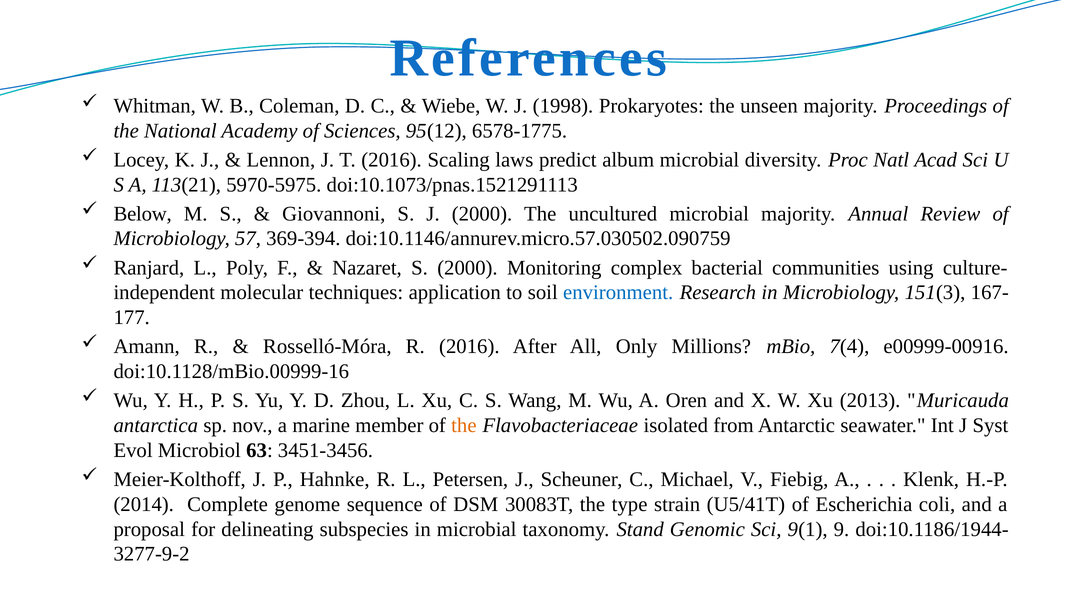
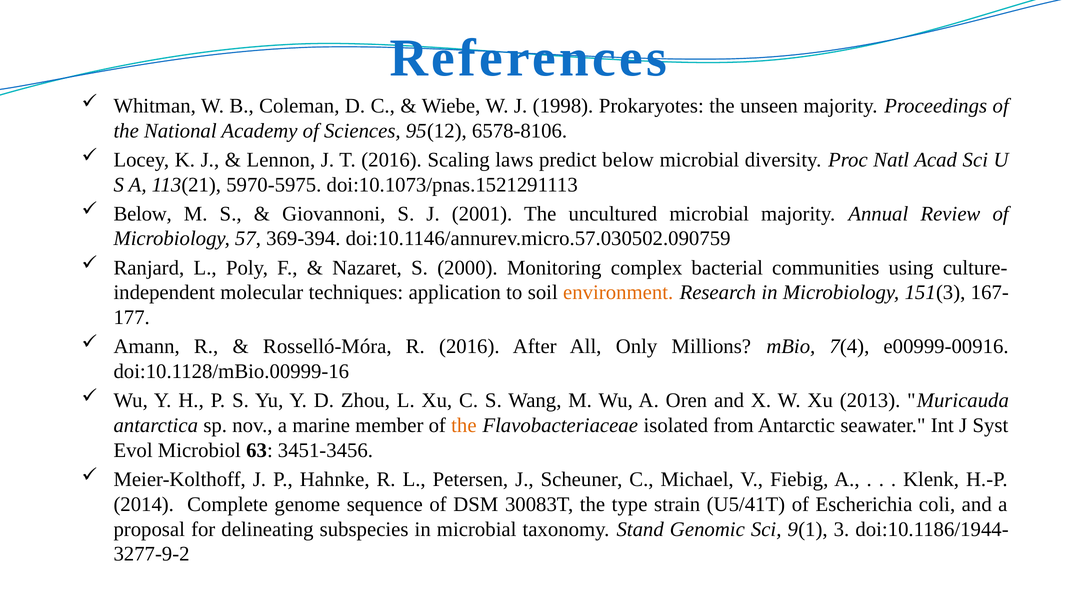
6578-1775: 6578-1775 -> 6578-8106
predict album: album -> below
J 2000: 2000 -> 2001
environment colour: blue -> orange
9: 9 -> 3
